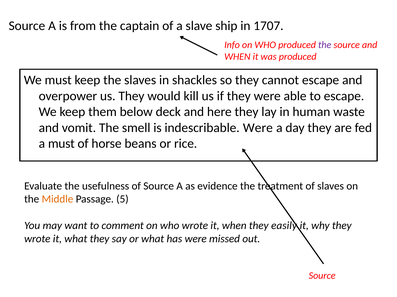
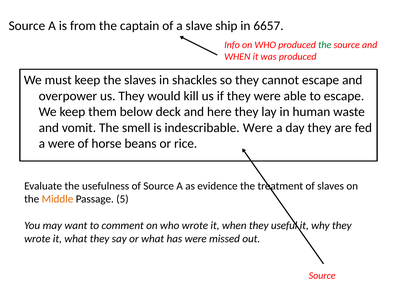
1707: 1707 -> 6657
the at (325, 45) colour: purple -> green
a must: must -> were
easily: easily -> useful
